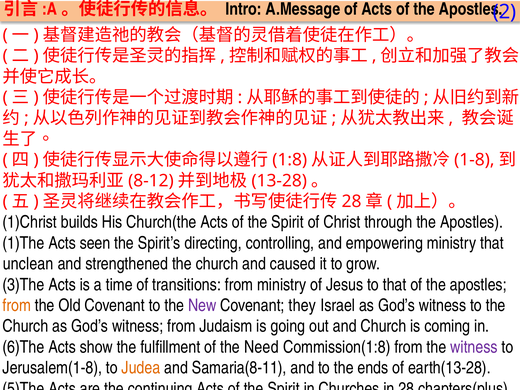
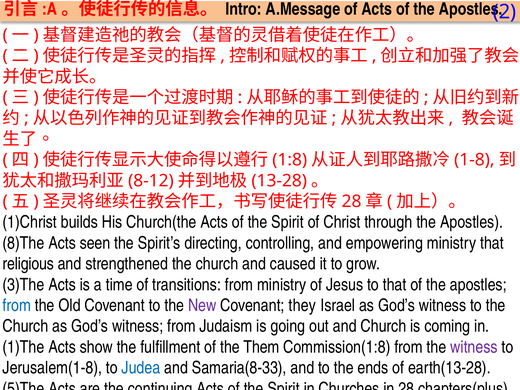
1)The: 1)The -> 8)The
unclean: unclean -> religious
from at (17, 305) colour: orange -> blue
6)The: 6)The -> 1)The
Need: Need -> Them
Judea colour: orange -> blue
Samaria(8-11: Samaria(8-11 -> Samaria(8-33
